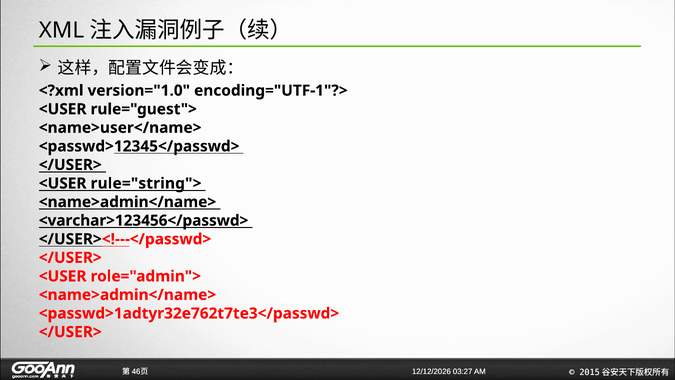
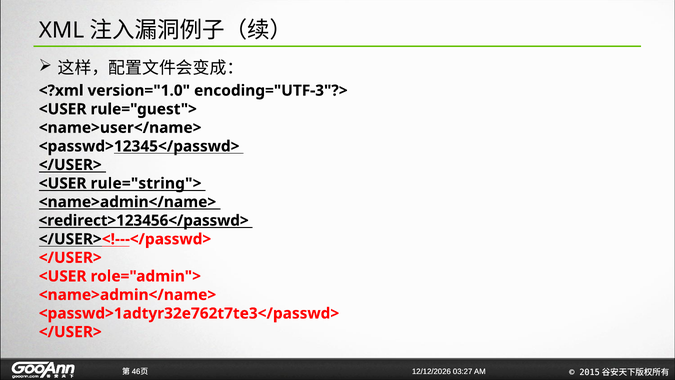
encoding="UTF-1"?>: encoding="UTF-1"?> -> encoding="UTF-3"?>
<varchar>123456</passwd>: <varchar>123456</passwd> -> <redirect>123456</passwd>
